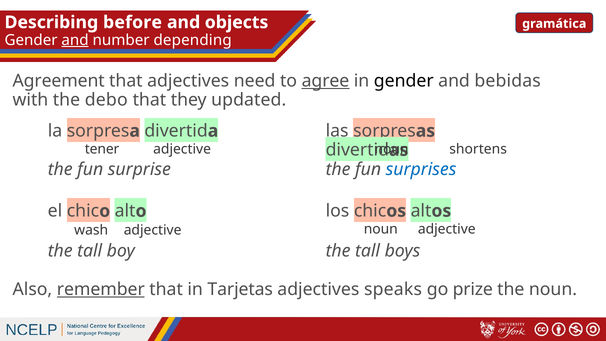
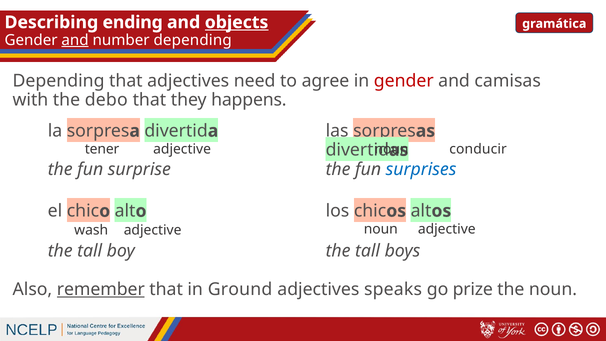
before: before -> ending
objects underline: none -> present
Agreement at (59, 81): Agreement -> Depending
agree underline: present -> none
gender at (404, 81) colour: black -> red
bebidas: bebidas -> camisas
updated: updated -> happens
shortens: shortens -> conducir
Tarjetas: Tarjetas -> Ground
